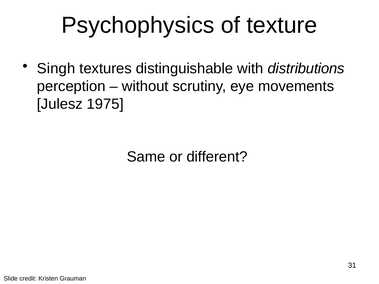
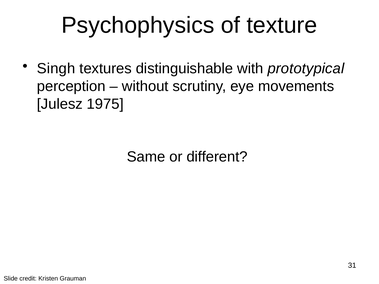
distributions: distributions -> prototypical
